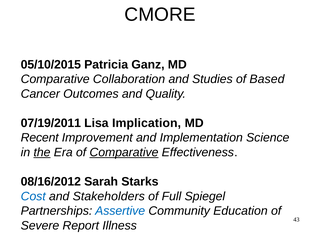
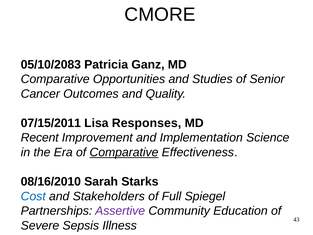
05/10/2015: 05/10/2015 -> 05/10/2083
Collaboration: Collaboration -> Opportunities
Based: Based -> Senior
07/19/2011: 07/19/2011 -> 07/15/2011
Implication: Implication -> Responses
the underline: present -> none
08/16/2012: 08/16/2012 -> 08/16/2010
Assertive colour: blue -> purple
Report: Report -> Sepsis
